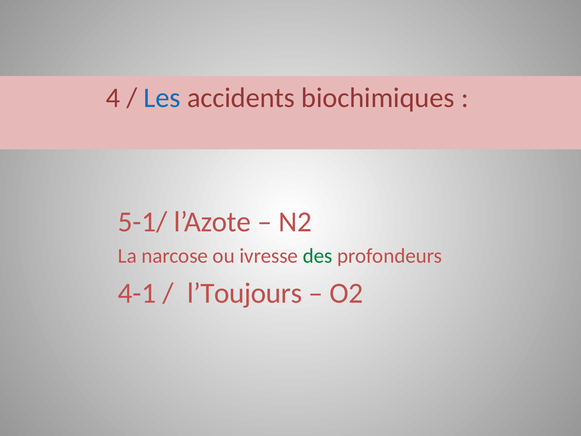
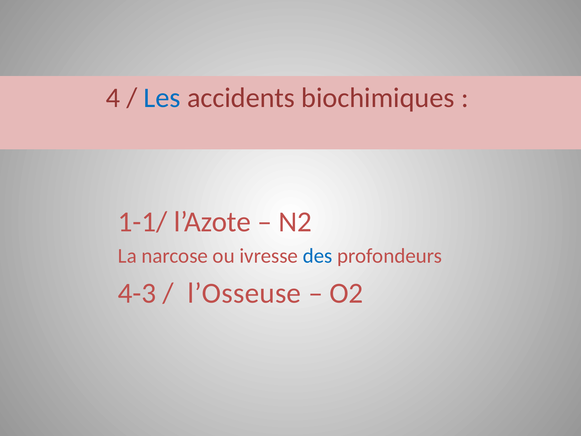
5-1/: 5-1/ -> 1-1/
des colour: green -> blue
4-1: 4-1 -> 4-3
l’Toujours: l’Toujours -> l’Osseuse
